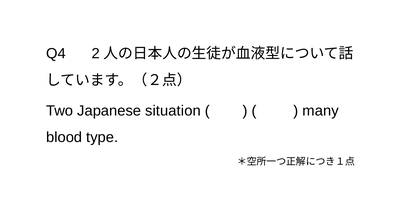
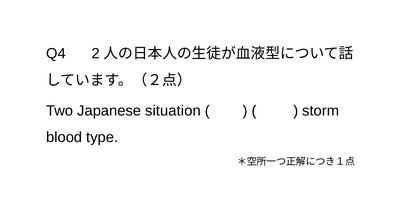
many: many -> storm
